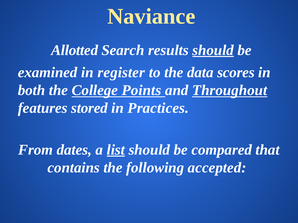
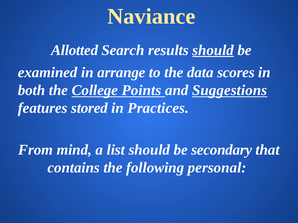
register: register -> arrange
Throughout: Throughout -> Suggestions
dates: dates -> mind
list underline: present -> none
compared: compared -> secondary
accepted: accepted -> personal
